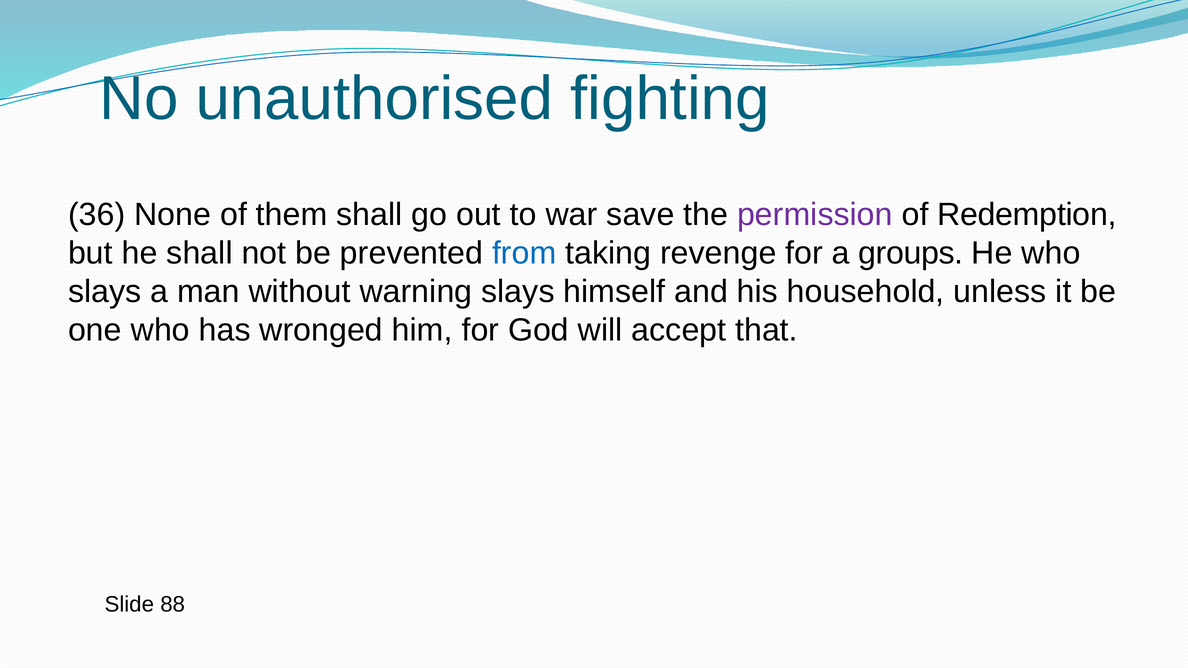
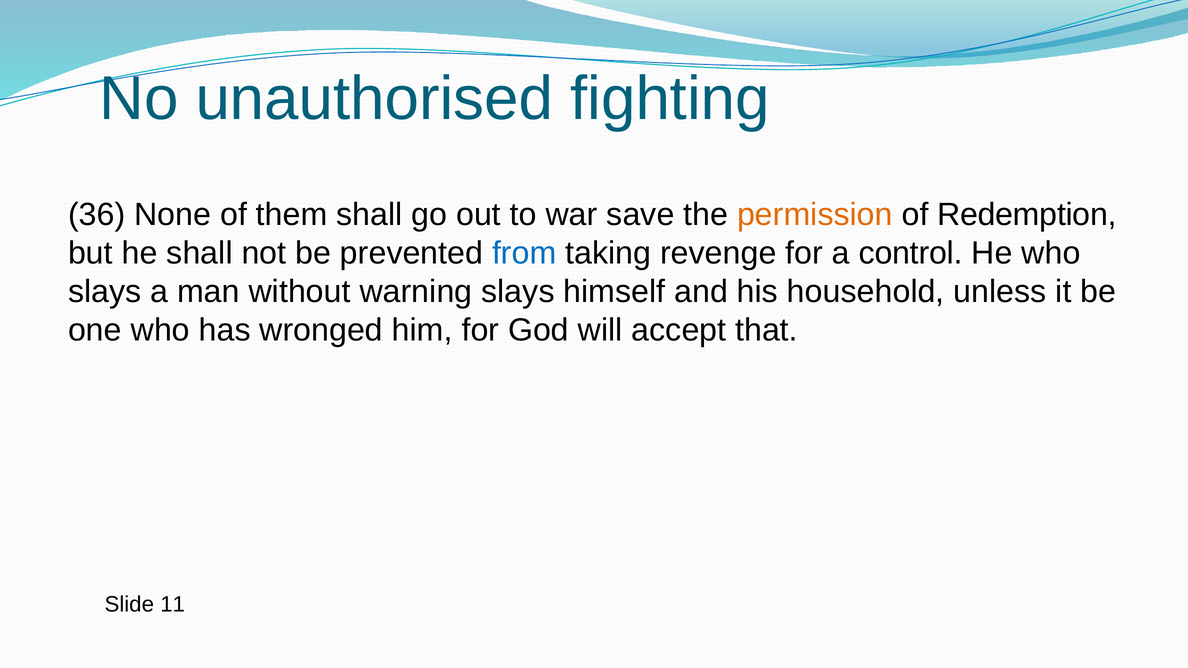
permission colour: purple -> orange
groups: groups -> control
88: 88 -> 11
